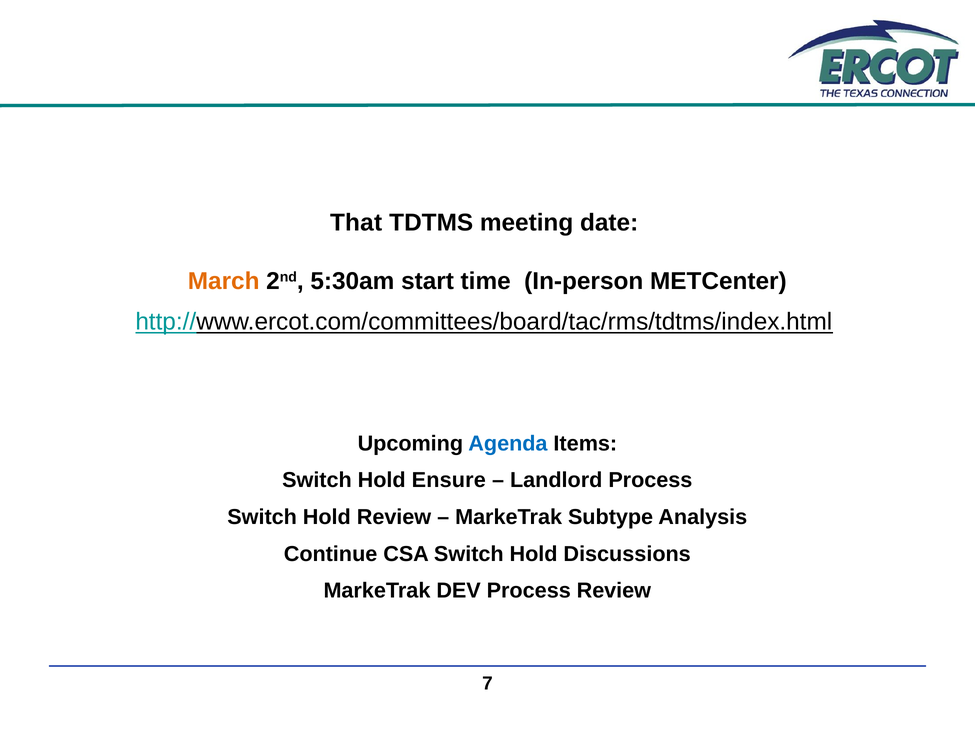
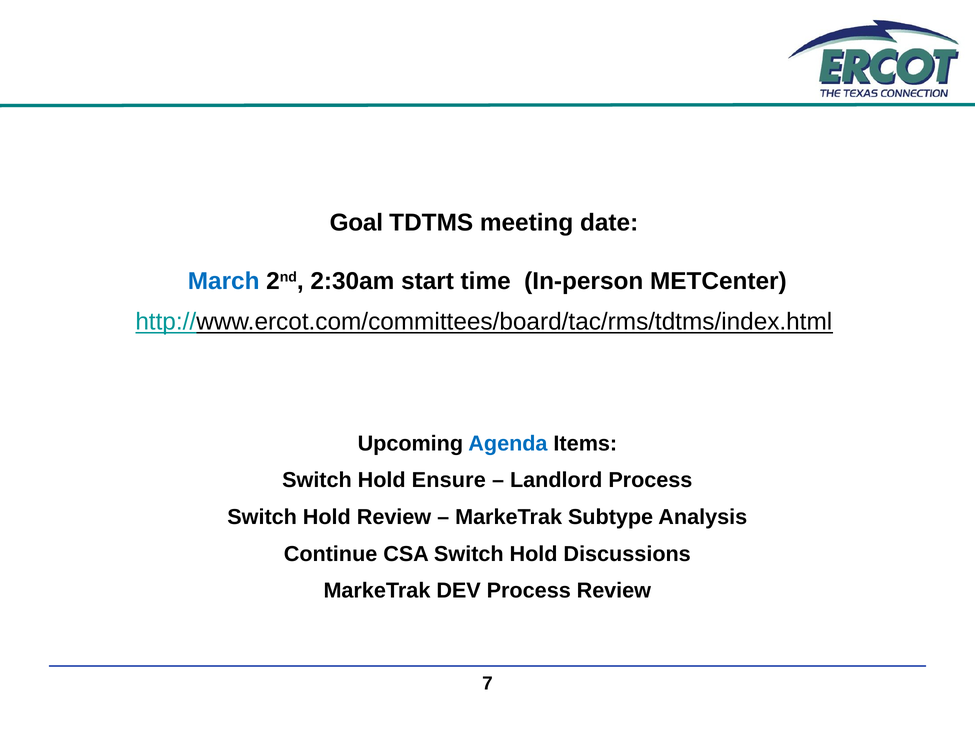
That: That -> Goal
March colour: orange -> blue
5:30am: 5:30am -> 2:30am
